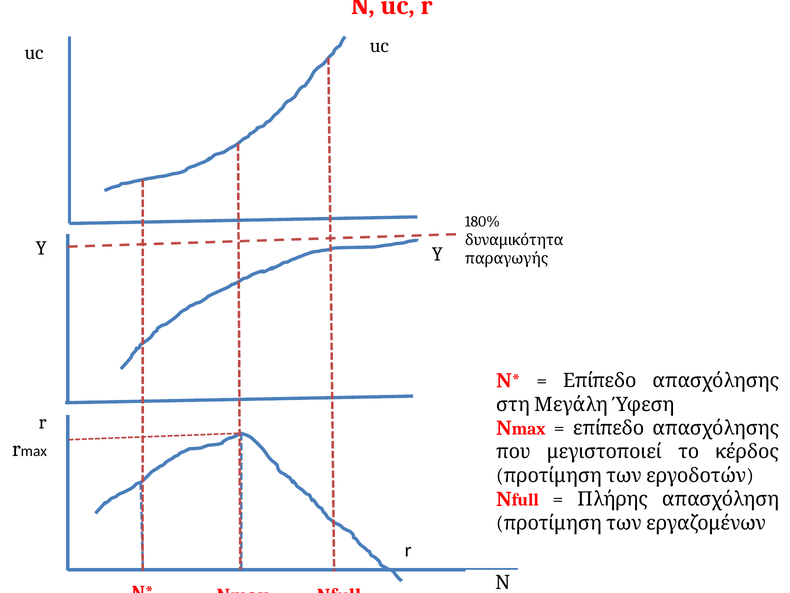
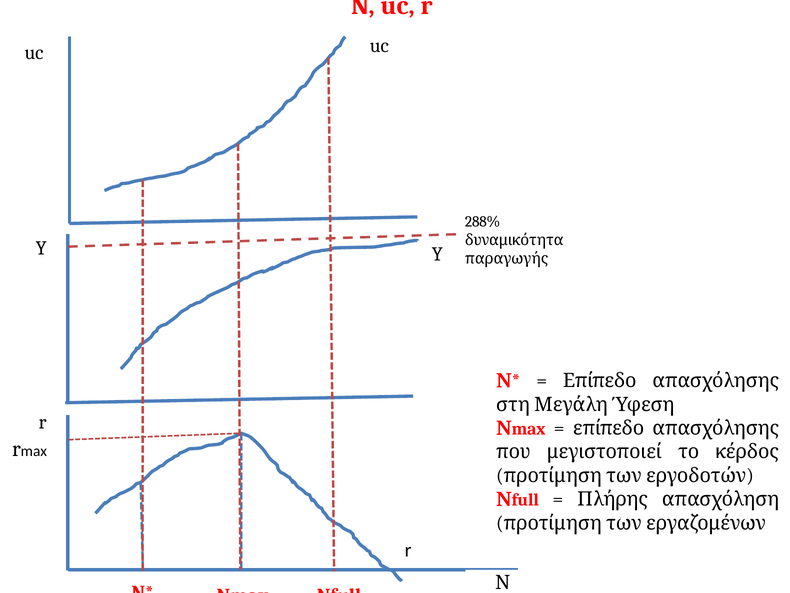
180%: 180% -> 288%
